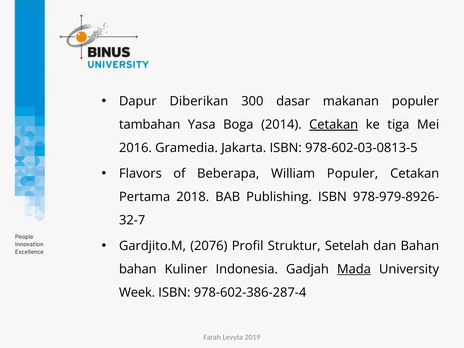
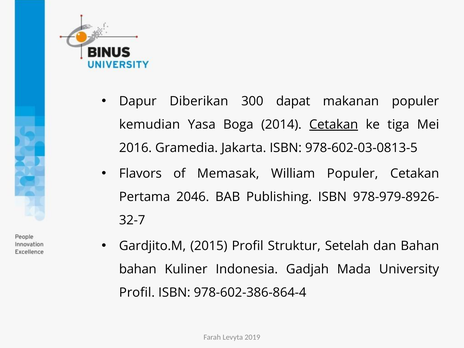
dasar: dasar -> dapat
tambahan: tambahan -> kemudian
Beberapa: Beberapa -> Memasak
2018: 2018 -> 2046
2076: 2076 -> 2015
Mada underline: present -> none
Week at (137, 292): Week -> Profil
978-602-386-287-4: 978-602-386-287-4 -> 978-602-386-864-4
